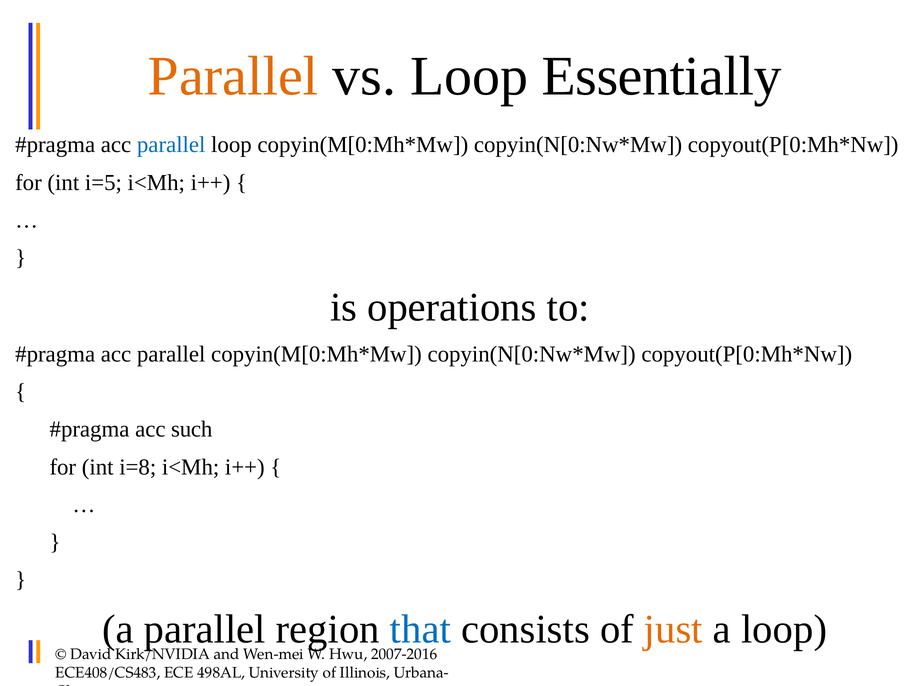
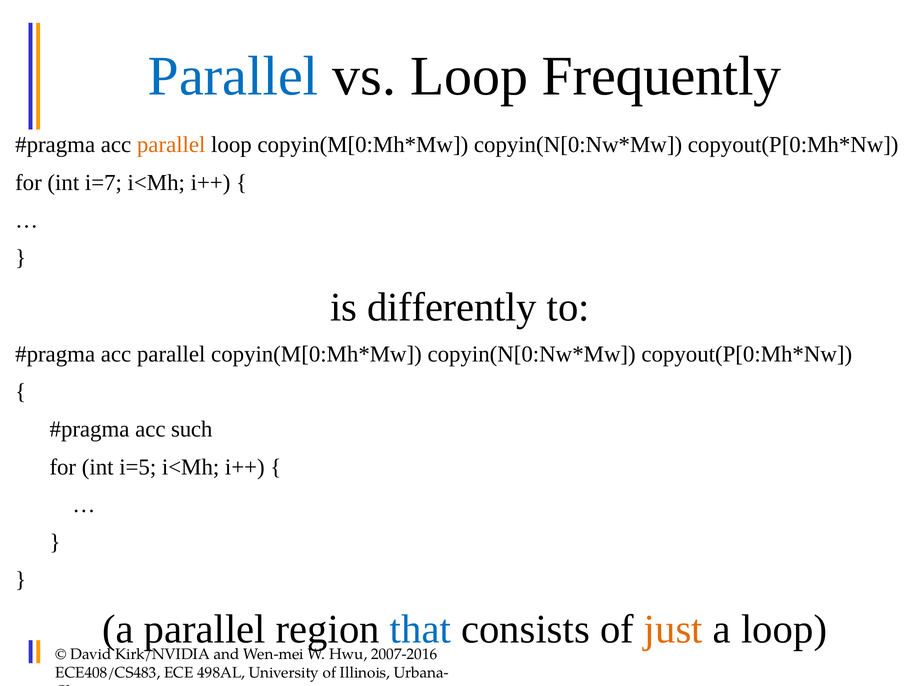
Parallel at (233, 76) colour: orange -> blue
Essentially: Essentially -> Frequently
parallel at (171, 145) colour: blue -> orange
i=5: i=5 -> i=7
operations: operations -> differently
i=8: i=8 -> i=5
